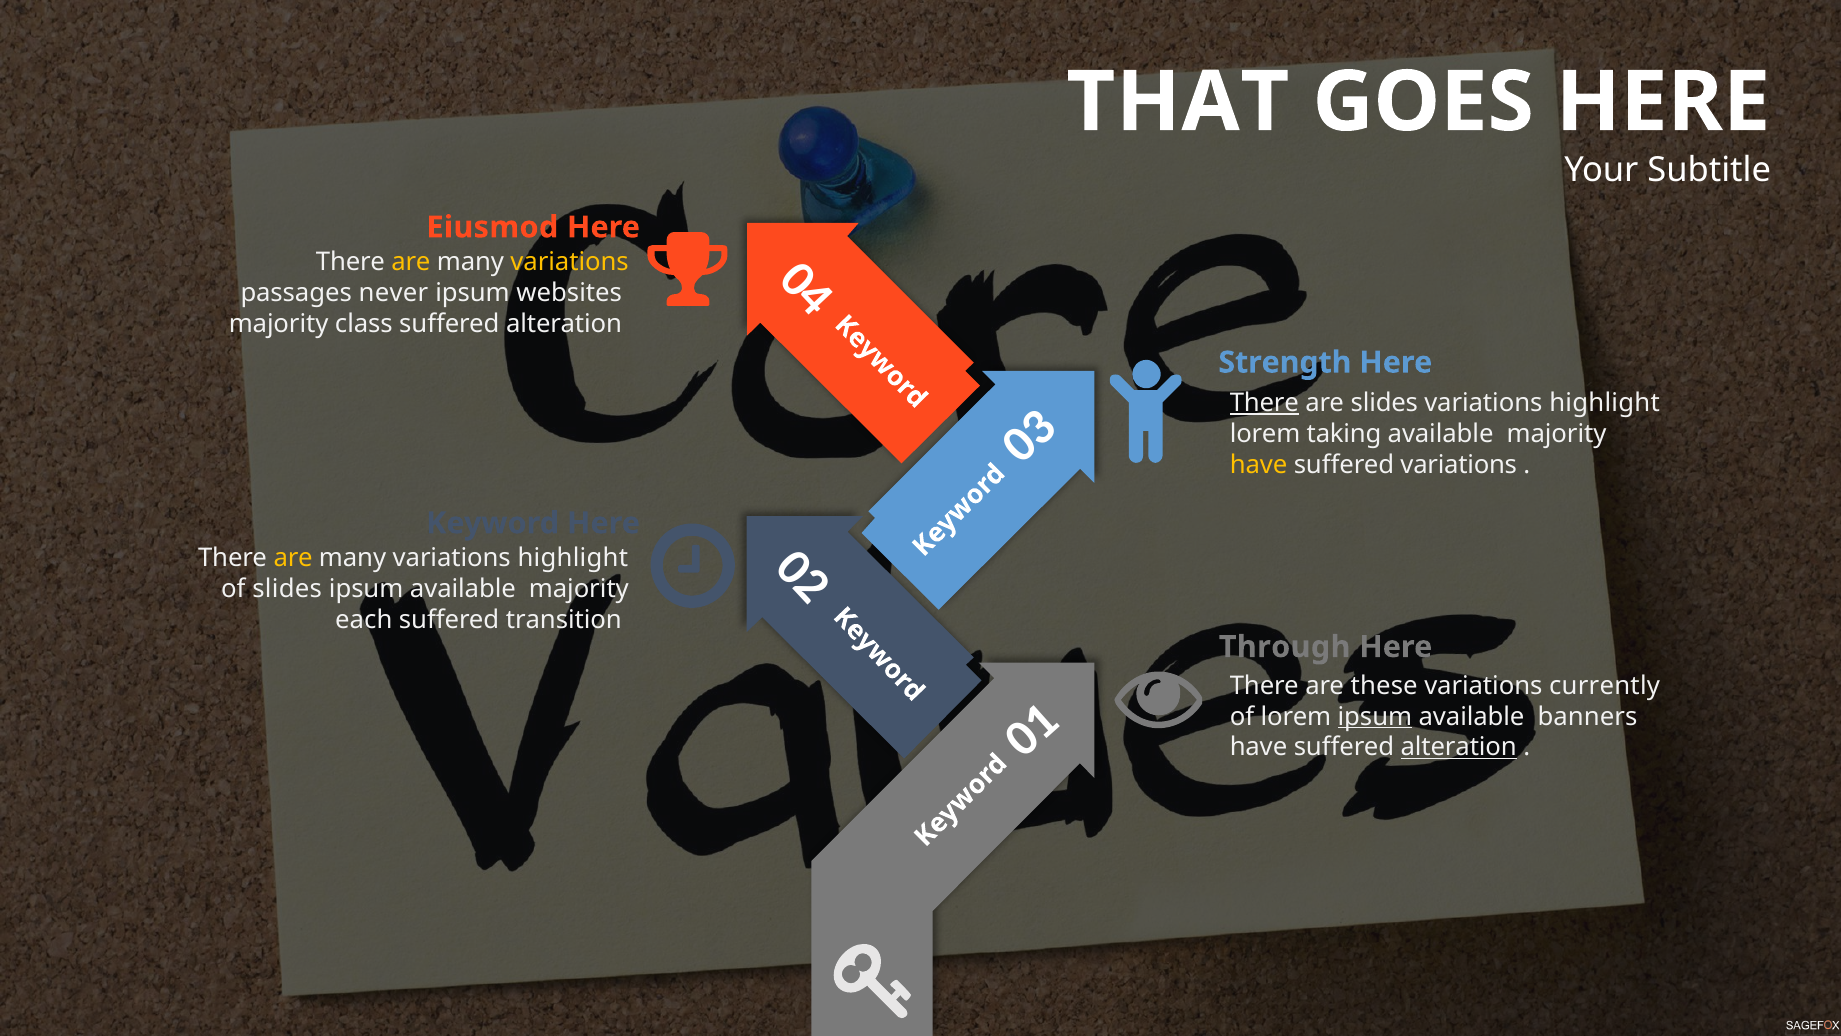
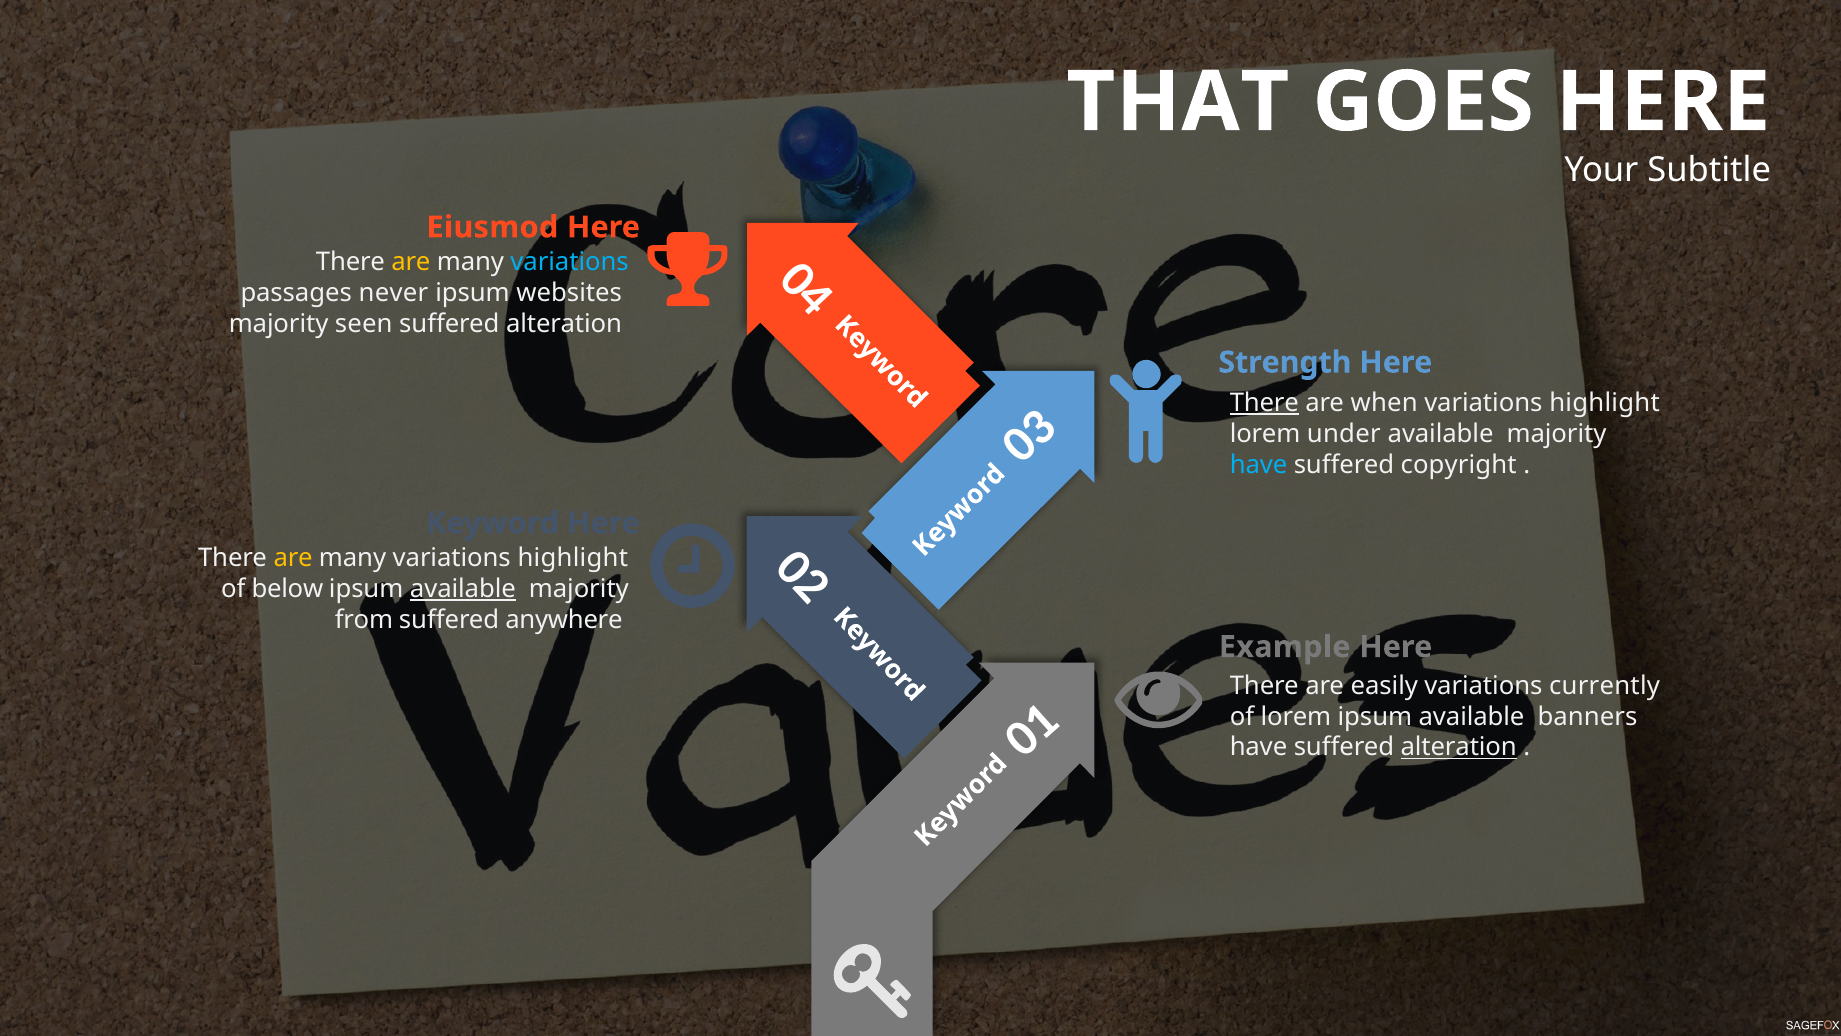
variations at (570, 262) colour: yellow -> light blue
class: class -> seen
are slides: slides -> when
taking: taking -> under
have at (1259, 464) colour: yellow -> light blue
suffered variations: variations -> copyright
of slides: slides -> below
available at (463, 589) underline: none -> present
each: each -> from
transition: transition -> anywhere
Through: Through -> Example
these: these -> easily
ipsum at (1375, 716) underline: present -> none
